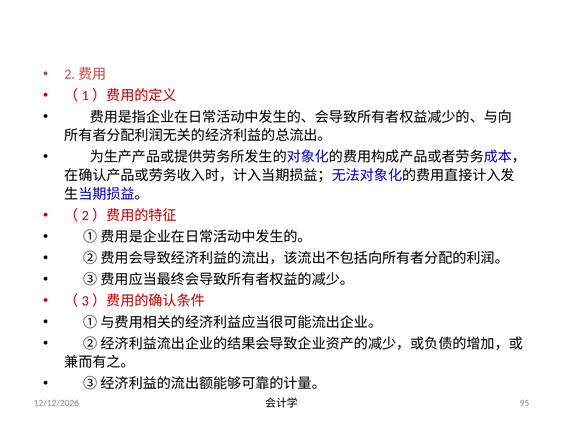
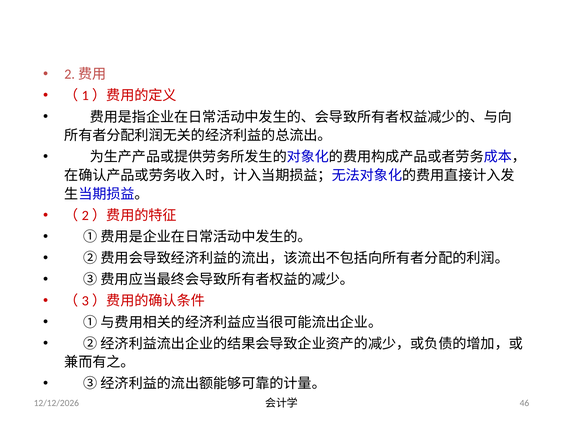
95: 95 -> 46
